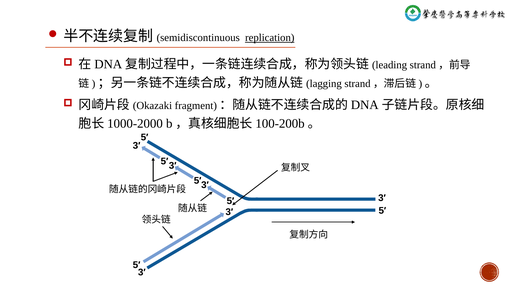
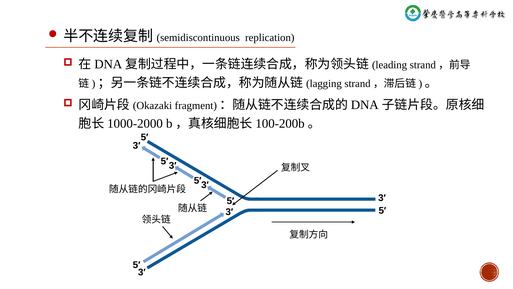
replication underline: present -> none
